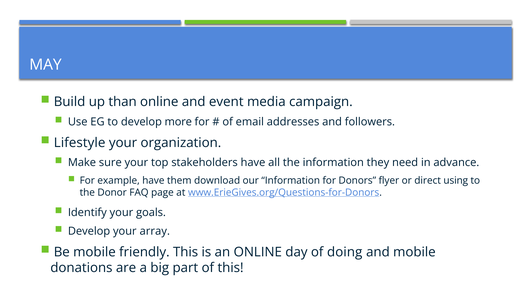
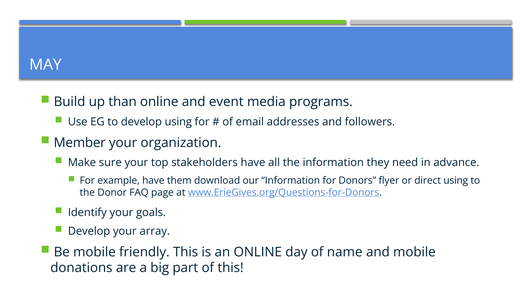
campaign: campaign -> programs
develop more: more -> using
Lifestyle: Lifestyle -> Member
doing: doing -> name
